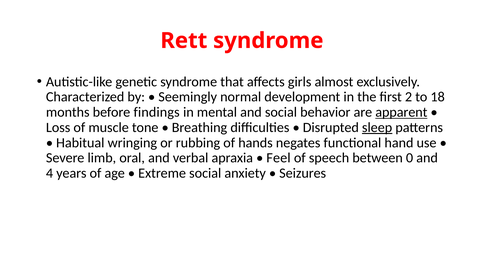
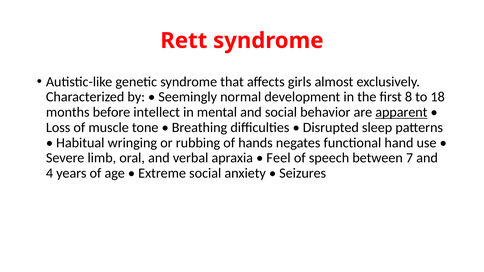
2: 2 -> 8
findings: findings -> intellect
sleep underline: present -> none
0: 0 -> 7
